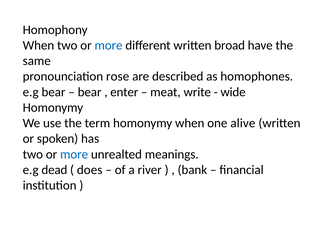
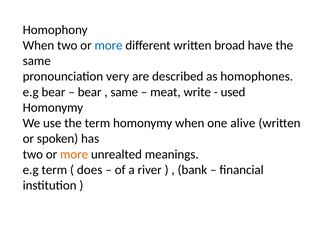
rose: rose -> very
enter at (124, 92): enter -> same
wide: wide -> used
more at (74, 154) colour: blue -> orange
e.g dead: dead -> term
